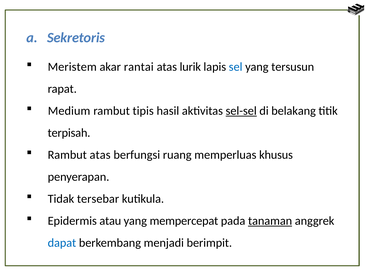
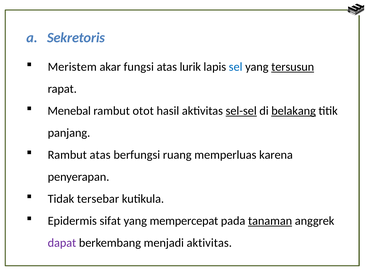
rantai: rantai -> fungsi
tersusun underline: none -> present
Medium: Medium -> Menebal
tipis: tipis -> otot
belakang underline: none -> present
terpisah: terpisah -> panjang
khusus: khusus -> karena
atau: atau -> sifat
dapat colour: blue -> purple
menjadi berimpit: berimpit -> aktivitas
